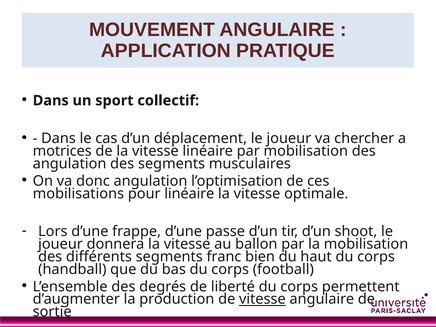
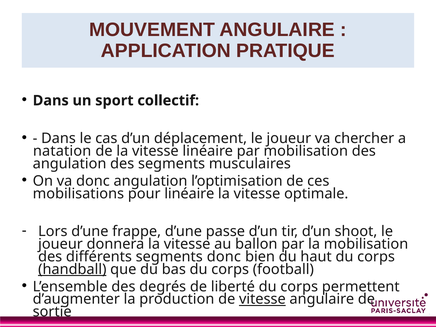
motrices: motrices -> natation
segments franc: franc -> donc
handball underline: none -> present
